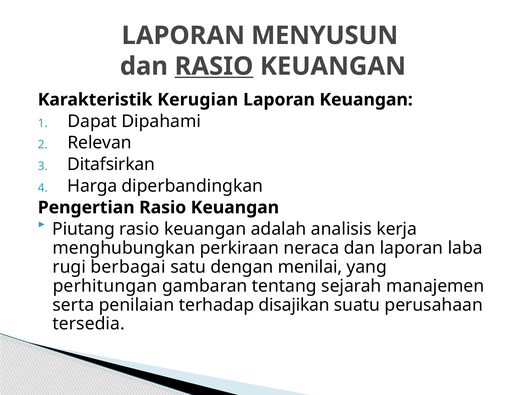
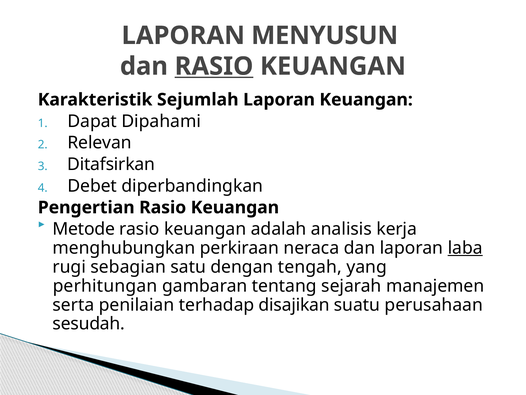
Kerugian: Kerugian -> Sejumlah
Harga: Harga -> Debet
Piutang: Piutang -> Metode
laba underline: none -> present
berbagai: berbagai -> sebagian
menilai: menilai -> tengah
tersedia: tersedia -> sesudah
